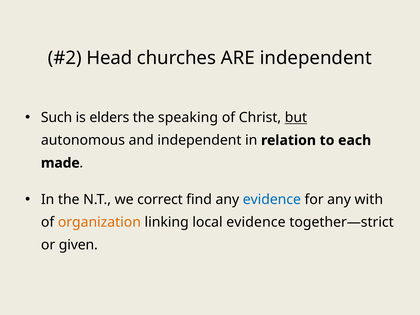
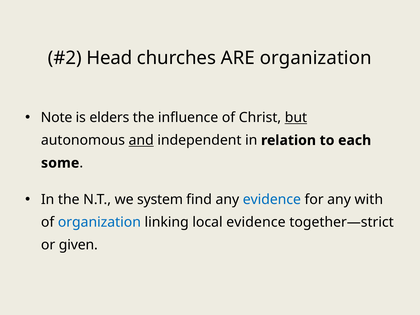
ARE independent: independent -> organization
Such: Such -> Note
speaking: speaking -> influence
and underline: none -> present
made: made -> some
correct: correct -> system
organization at (99, 222) colour: orange -> blue
